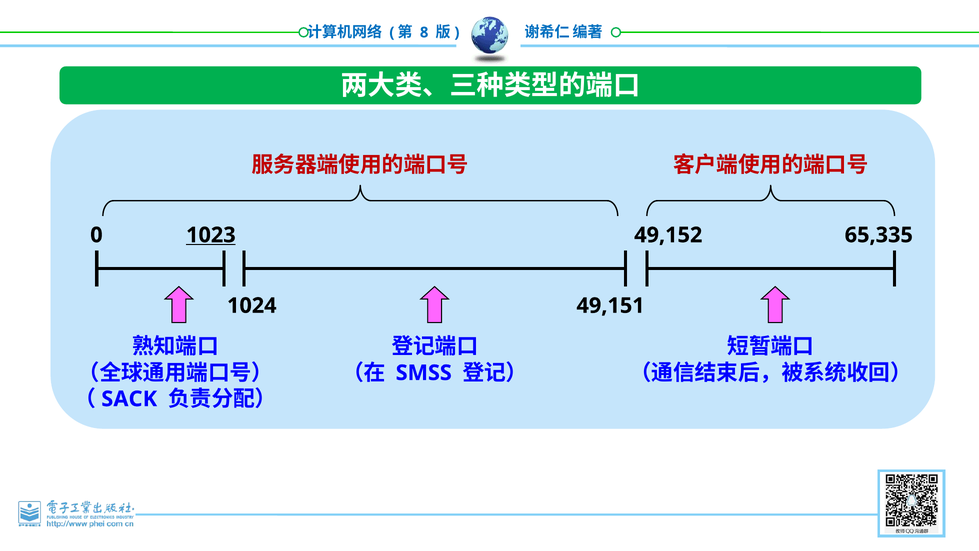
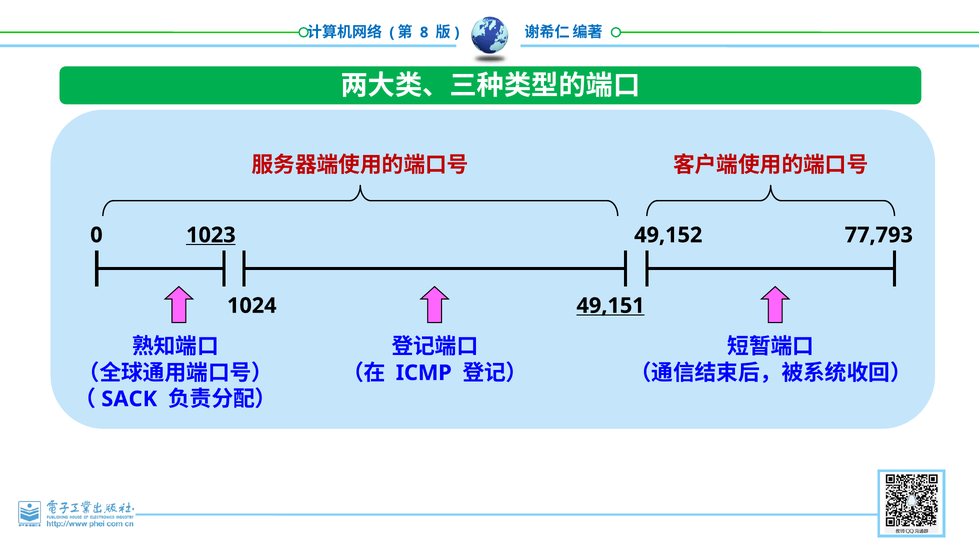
65,335: 65,335 -> 77,793
49,151 underline: none -> present
SMSS: SMSS -> ICMP
